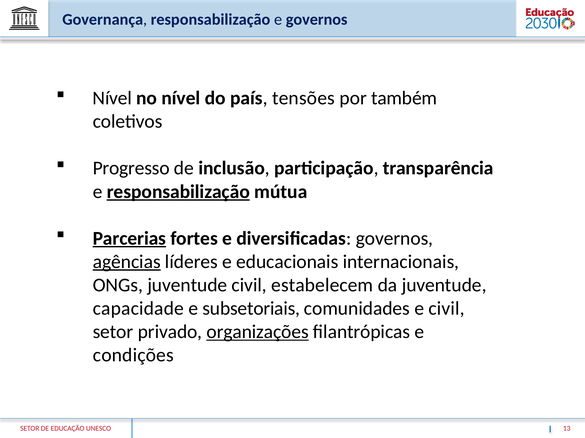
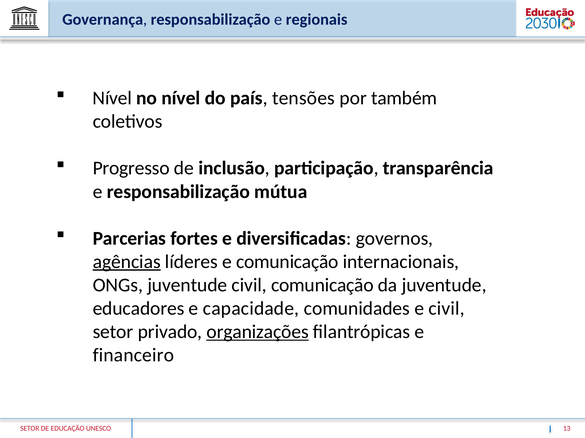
e governos: governos -> regionais
responsabilização at (178, 192) underline: present -> none
Parcerias underline: present -> none
e educacionais: educacionais -> comunicação
civil estabelecem: estabelecem -> comunicação
capacidade: capacidade -> educadores
subsetoriais: subsetoriais -> capacidade
condições: condições -> financeiro
